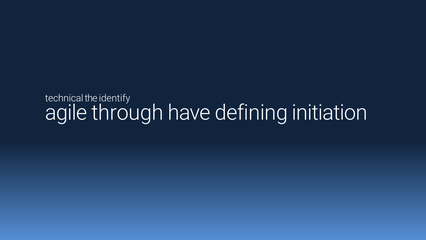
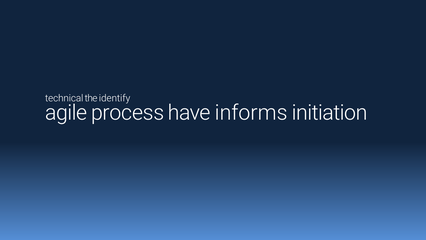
through: through -> process
defining: defining -> informs
